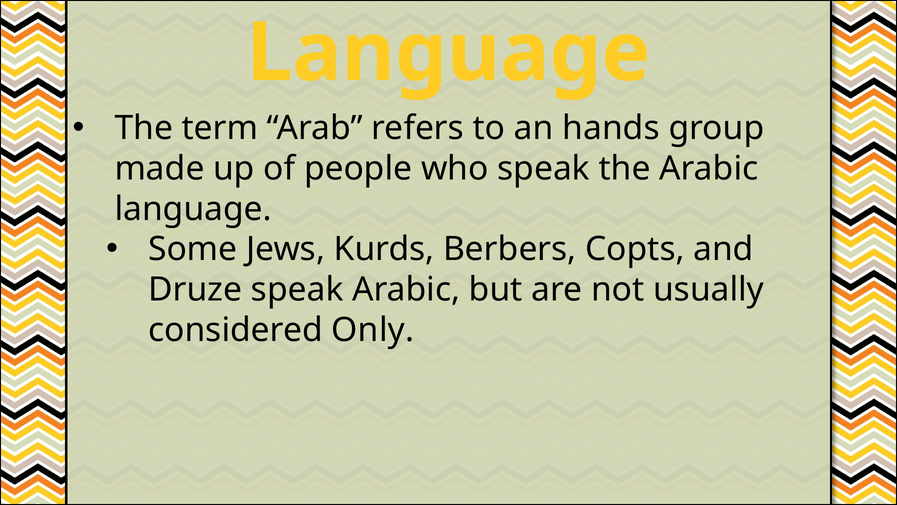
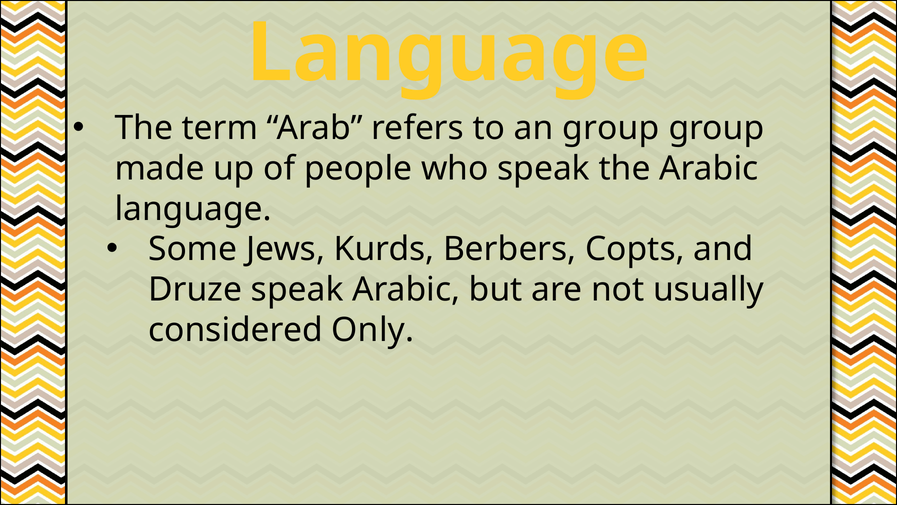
an hands: hands -> group
